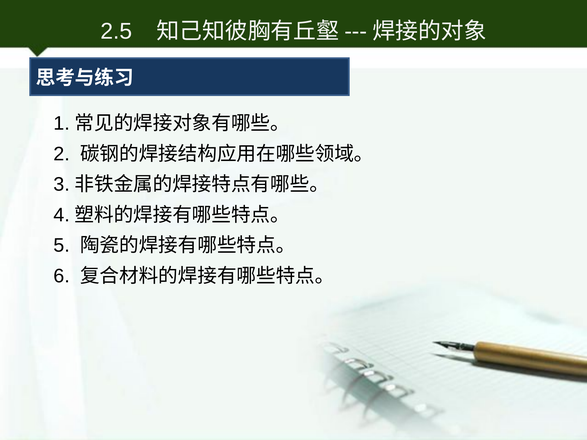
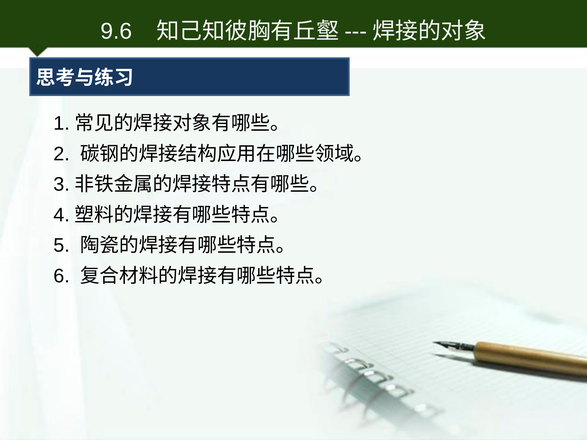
2.5: 2.5 -> 9.6
